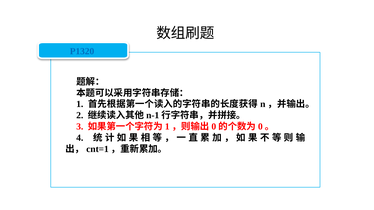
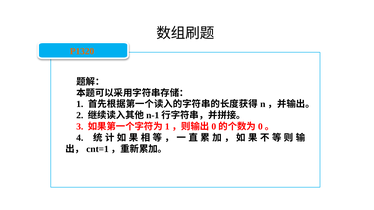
P1320 colour: blue -> orange
